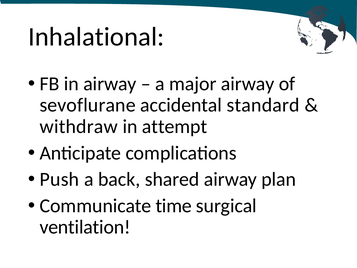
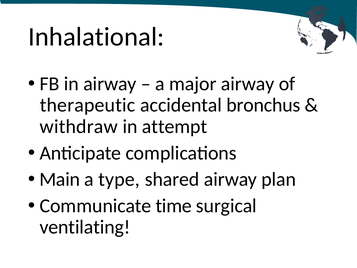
sevoflurane: sevoflurane -> therapeutic
standard: standard -> bronchus
Push: Push -> Main
back: back -> type
ventilation: ventilation -> ventilating
